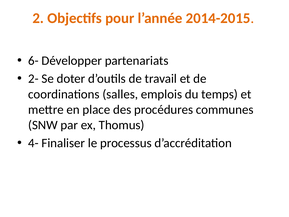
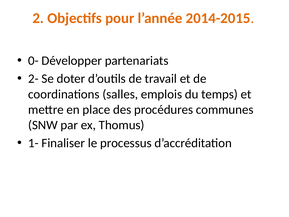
6-: 6- -> 0-
4-: 4- -> 1-
